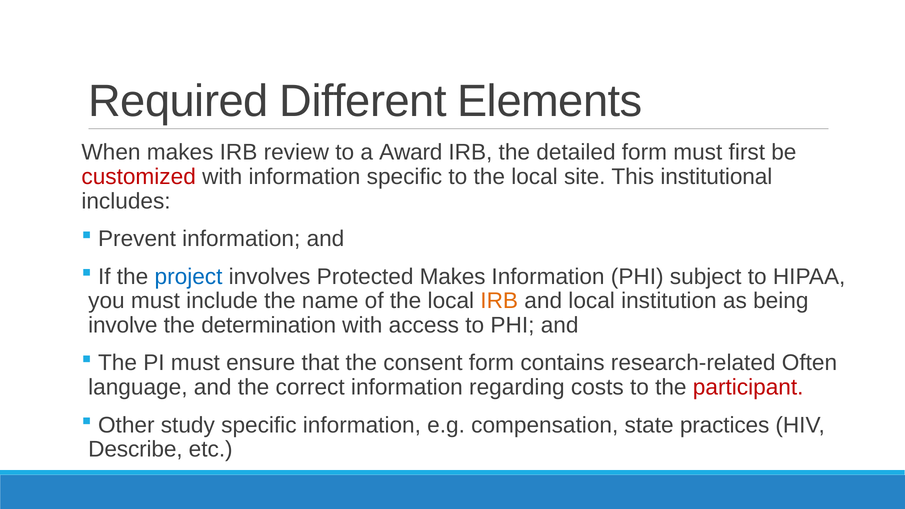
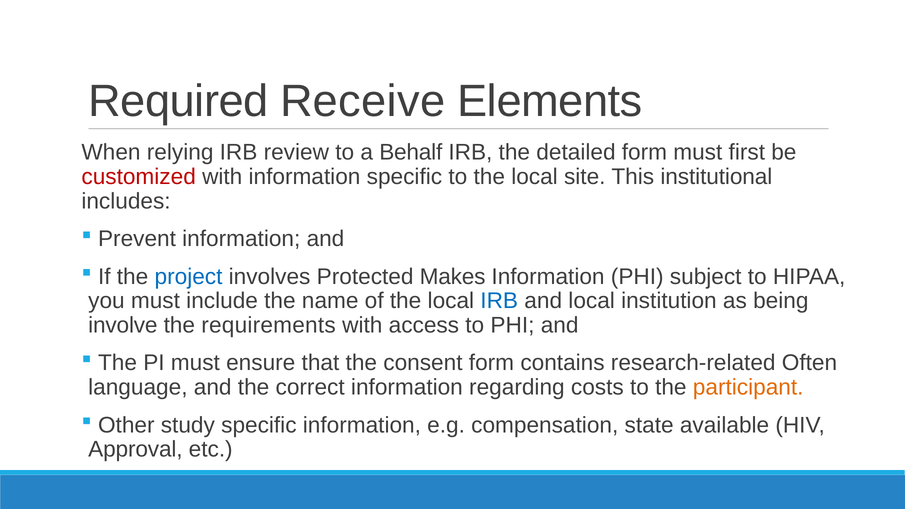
Different: Different -> Receive
When makes: makes -> relying
Award: Award -> Behalf
IRB at (499, 301) colour: orange -> blue
determination: determination -> requirements
participant colour: red -> orange
practices: practices -> available
Describe: Describe -> Approval
